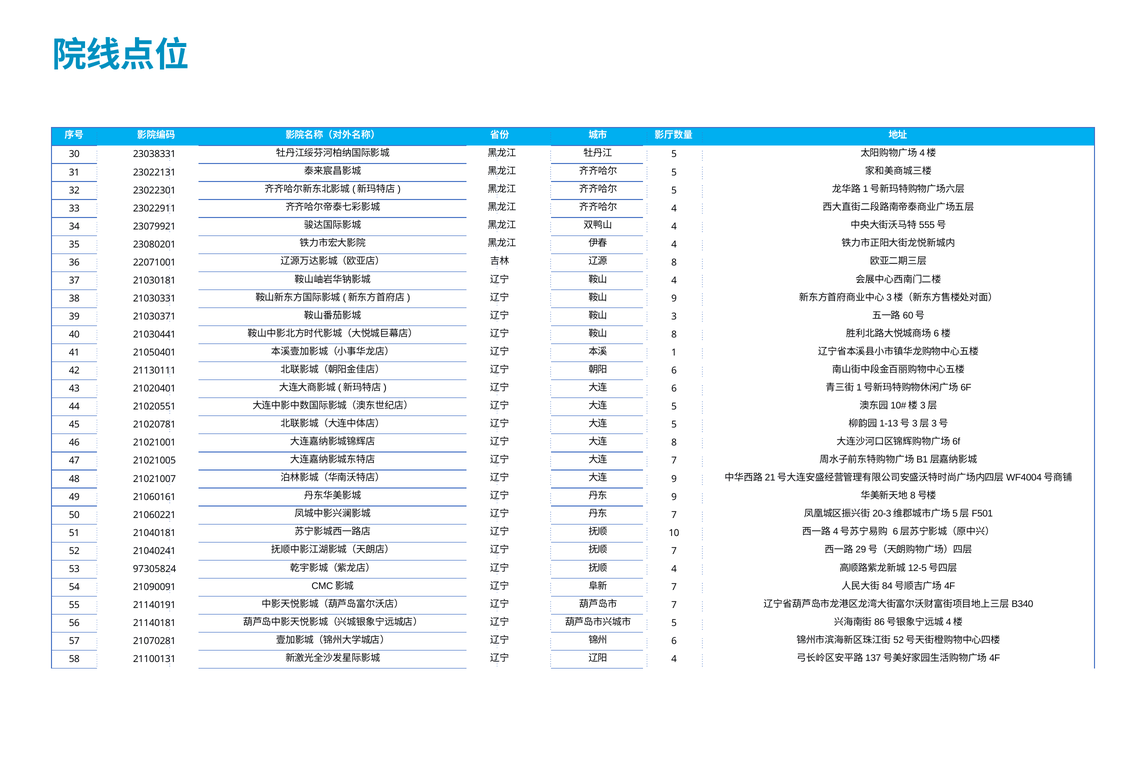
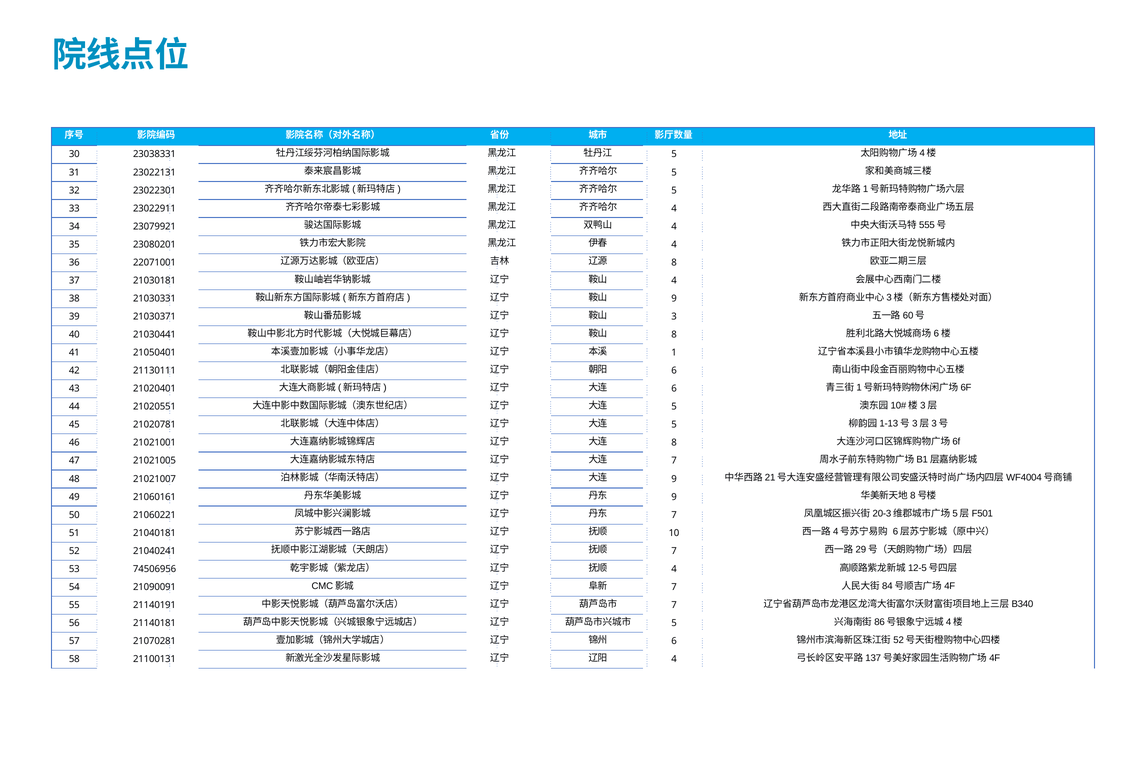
97305824: 97305824 -> 74506956
